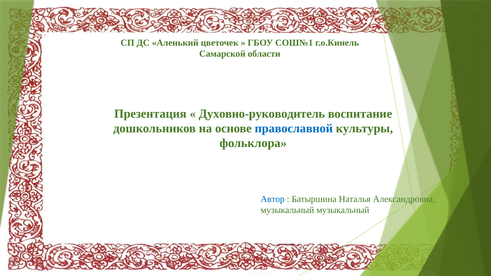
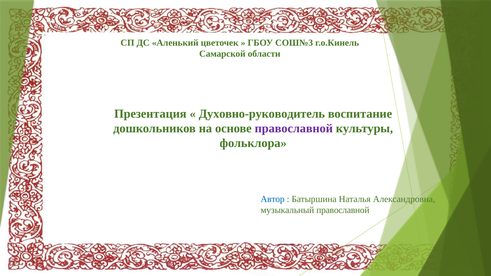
СОШ№1: СОШ№1 -> СОШ№3
православной at (294, 129) colour: blue -> purple
музыкальный музыкальный: музыкальный -> православной
